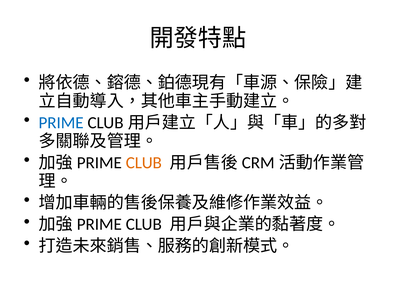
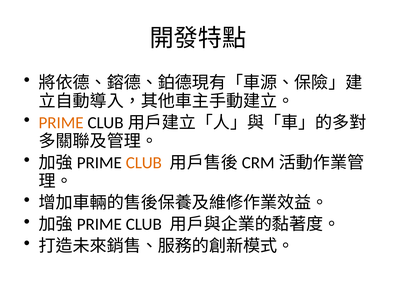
PRIME colour: blue -> orange
